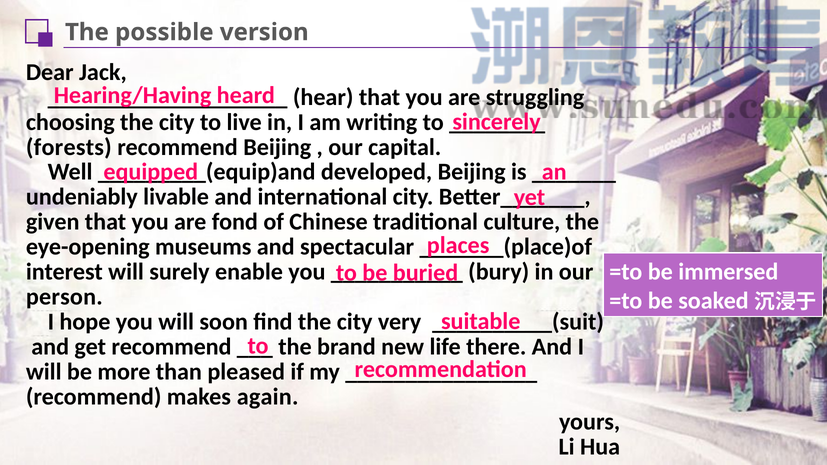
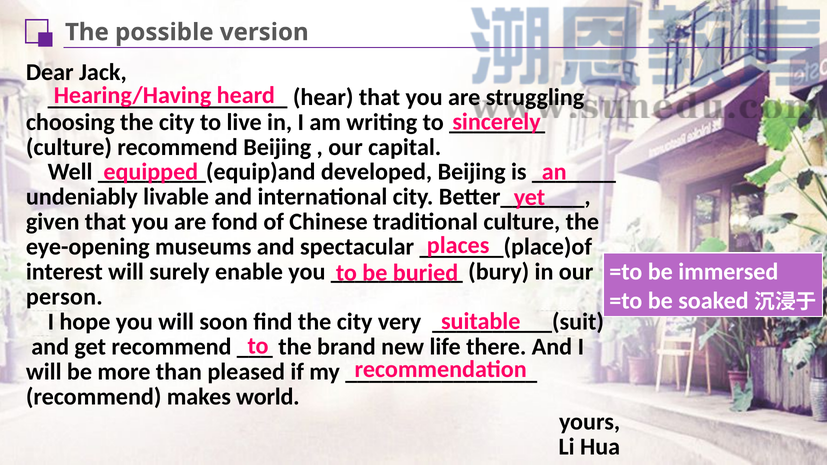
forests at (69, 147): forests -> culture
again: again -> world
